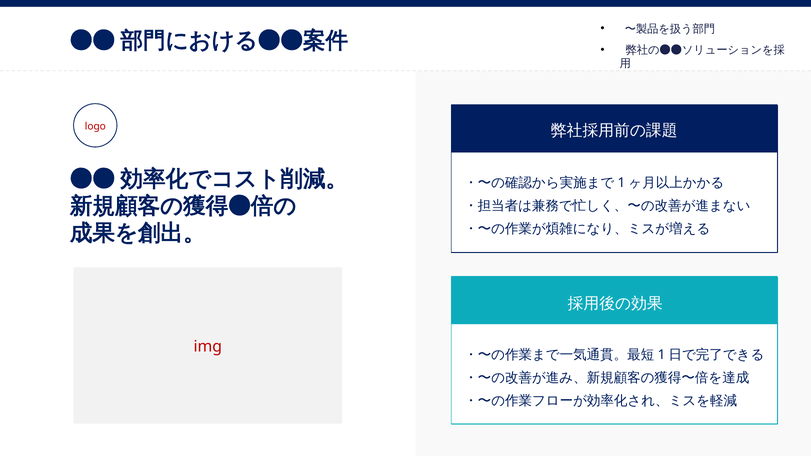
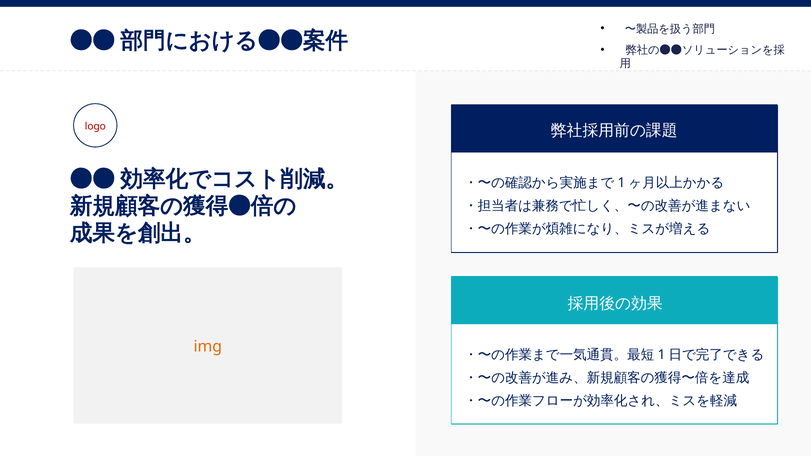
img colour: red -> orange
